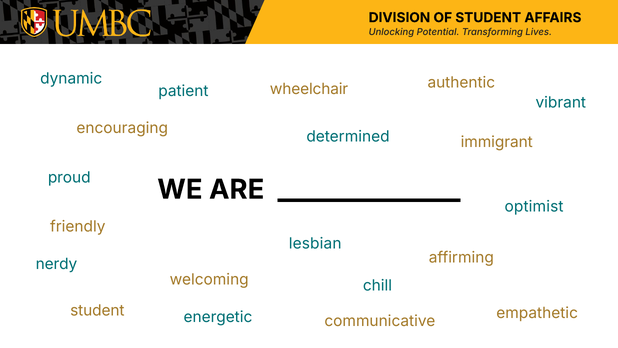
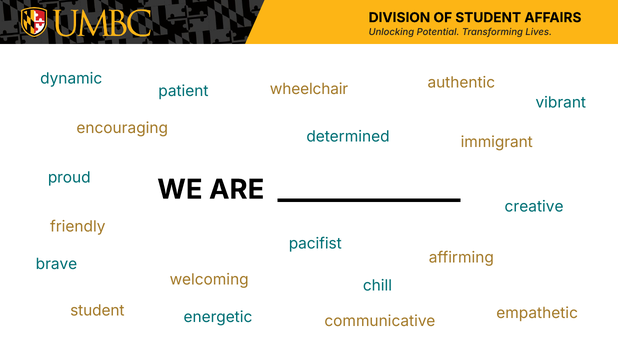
optimist: optimist -> creative
lesbian: lesbian -> pacifist
nerdy: nerdy -> brave
